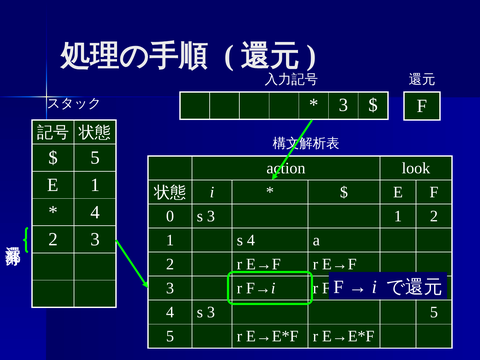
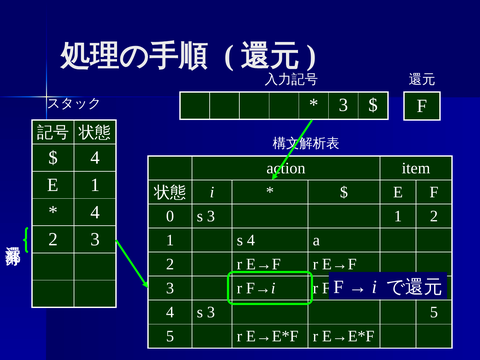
5 at (95, 158): 5 -> 4
look: look -> item
